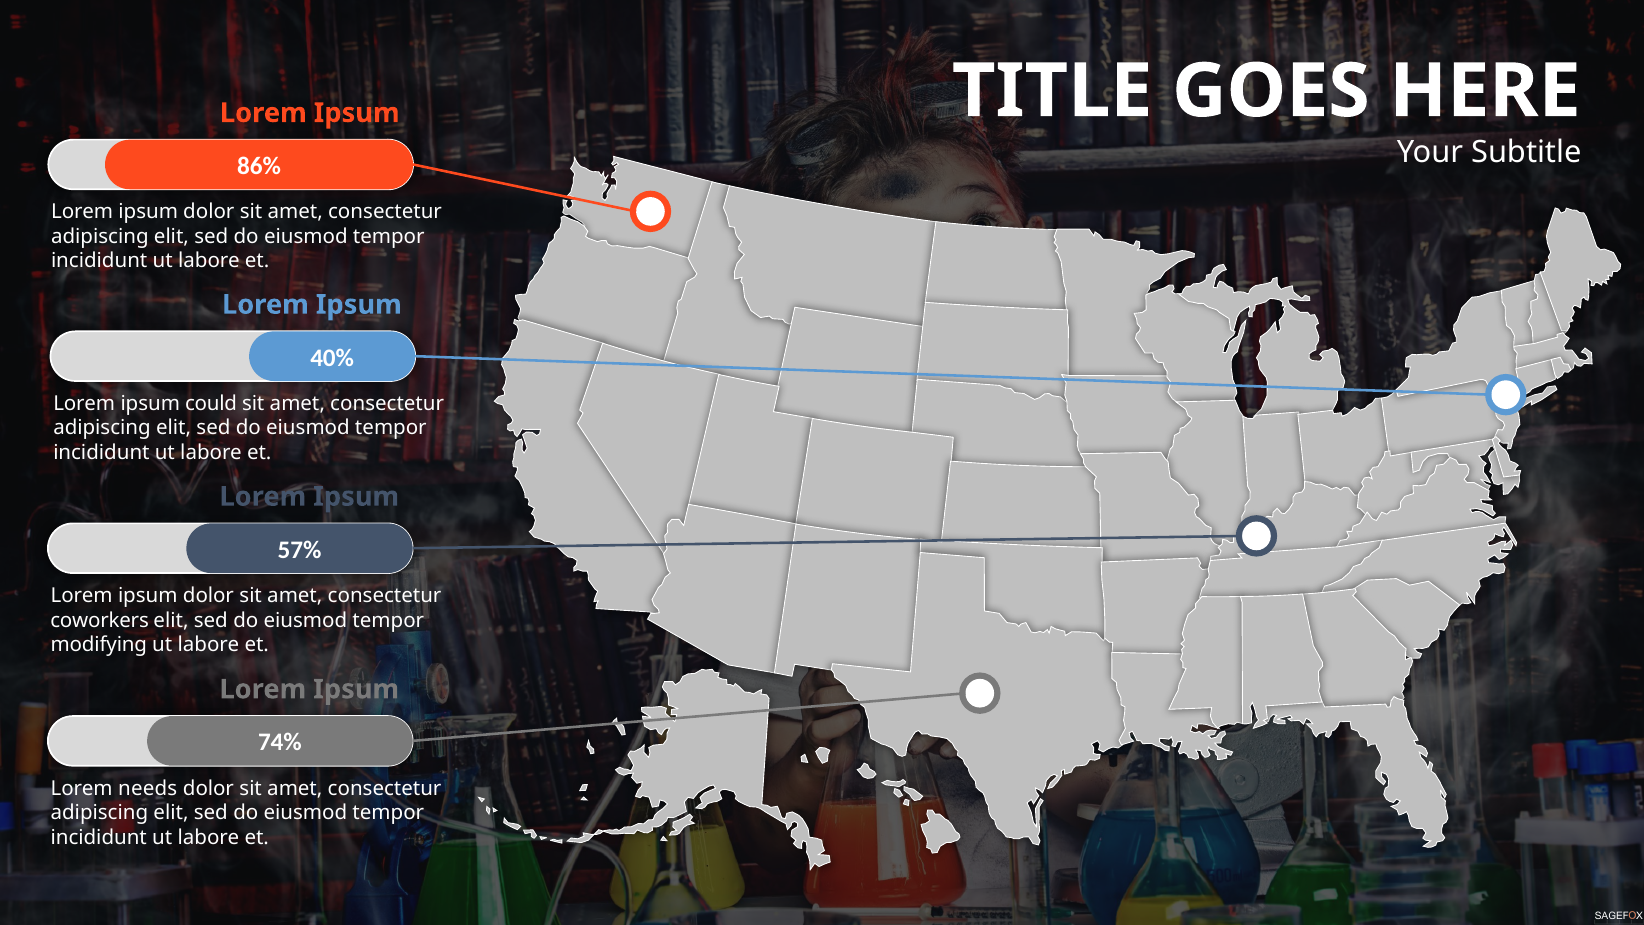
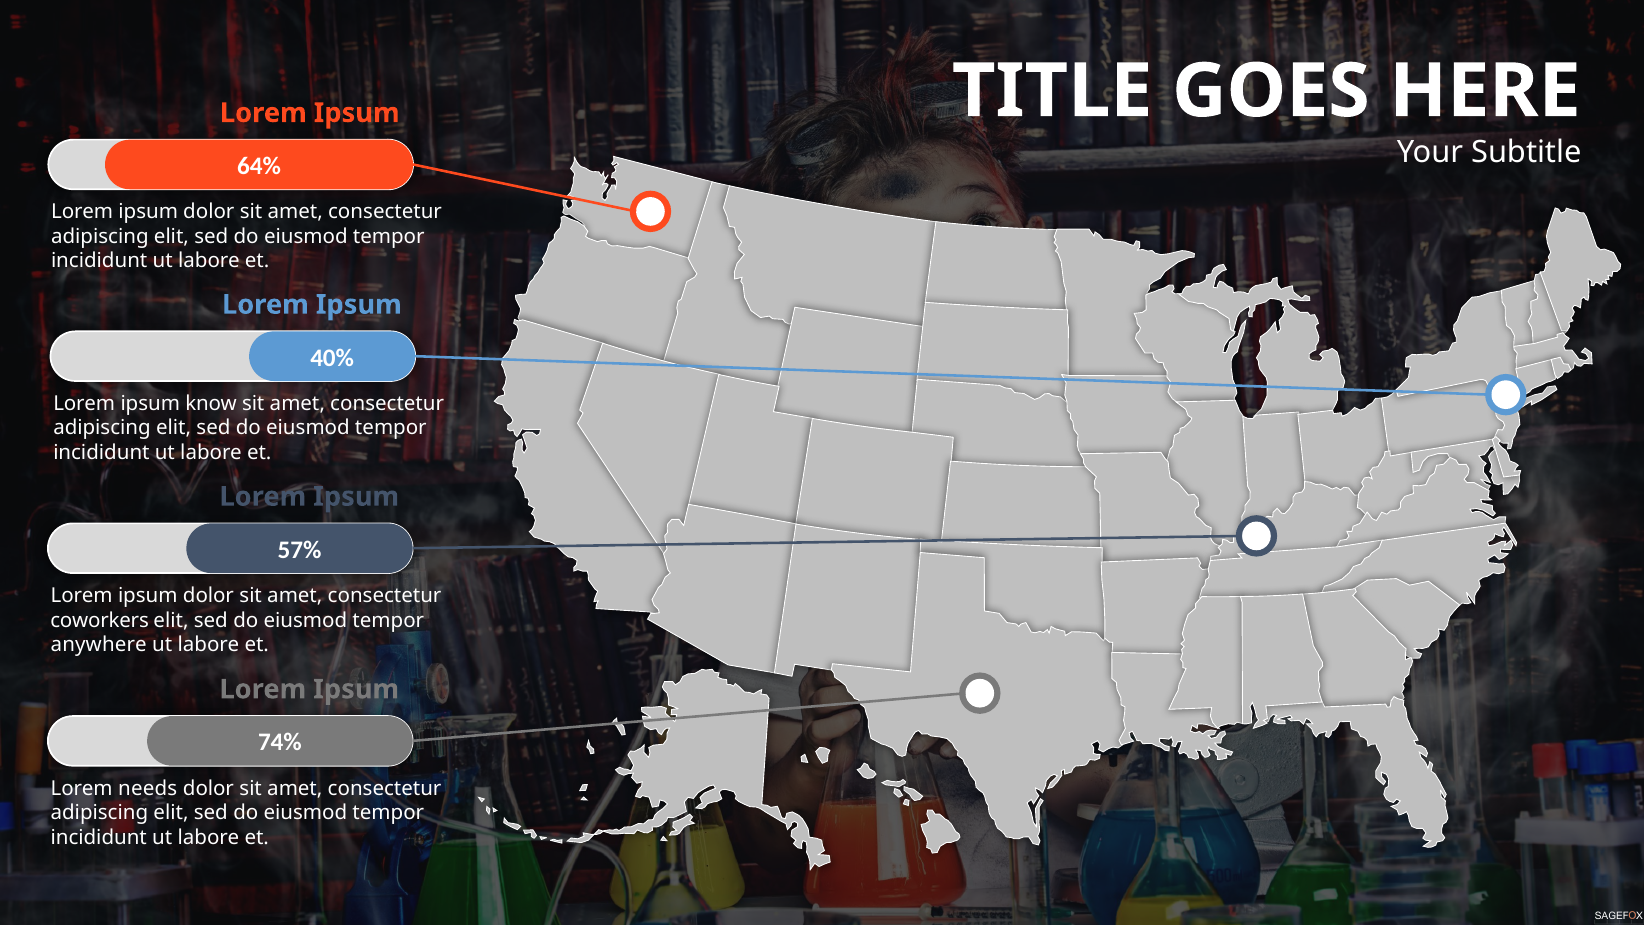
86%: 86% -> 64%
could: could -> know
modifying: modifying -> anywhere
